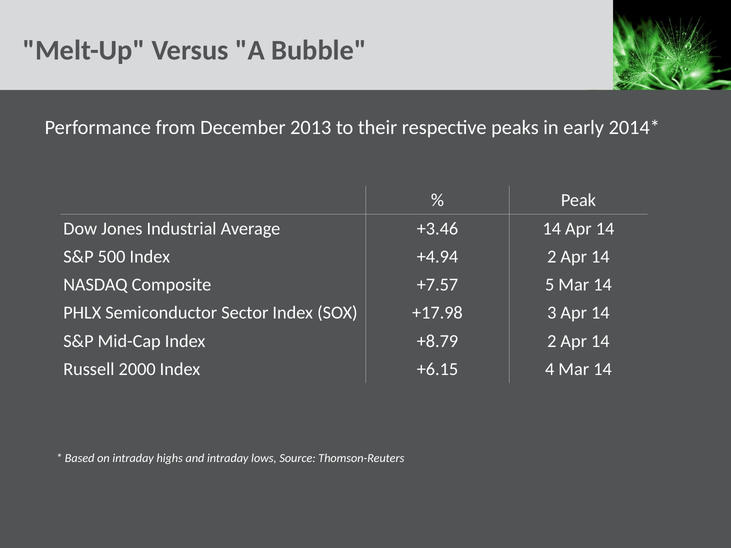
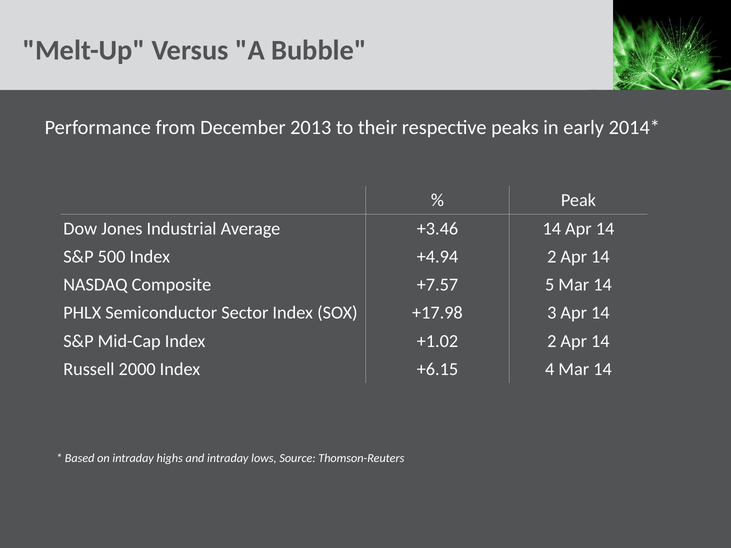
+8.79: +8.79 -> +1.02
